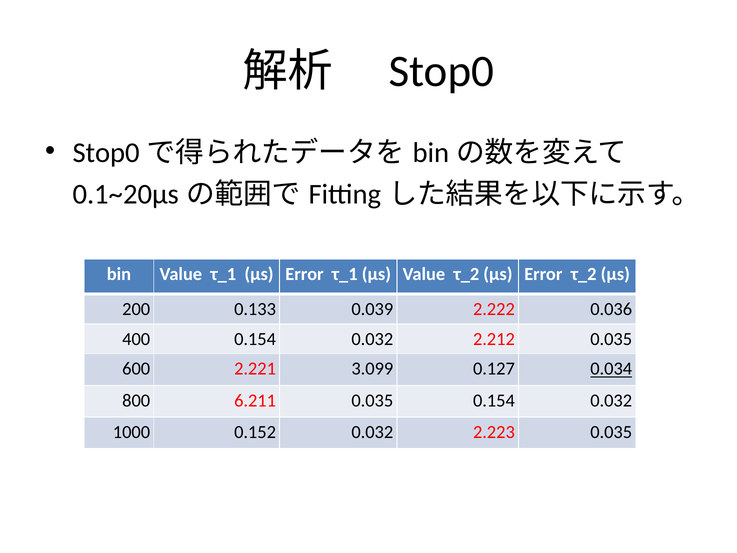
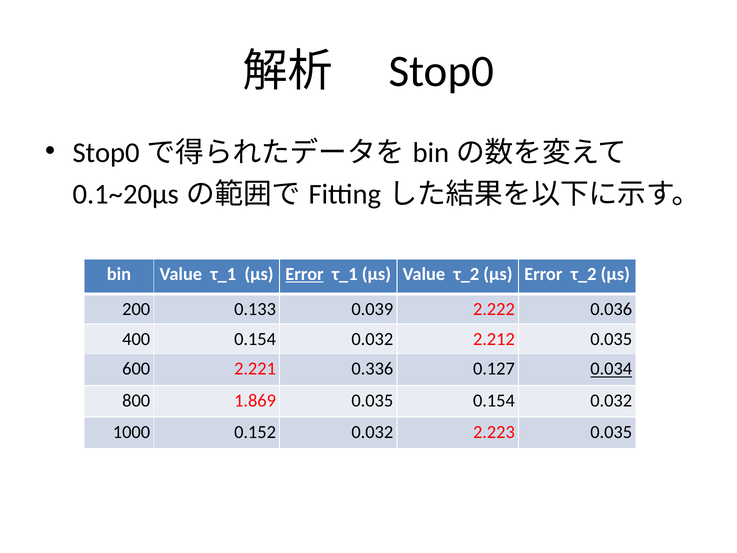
Error at (305, 274) underline: none -> present
3.099: 3.099 -> 0.336
6.211: 6.211 -> 1.869
